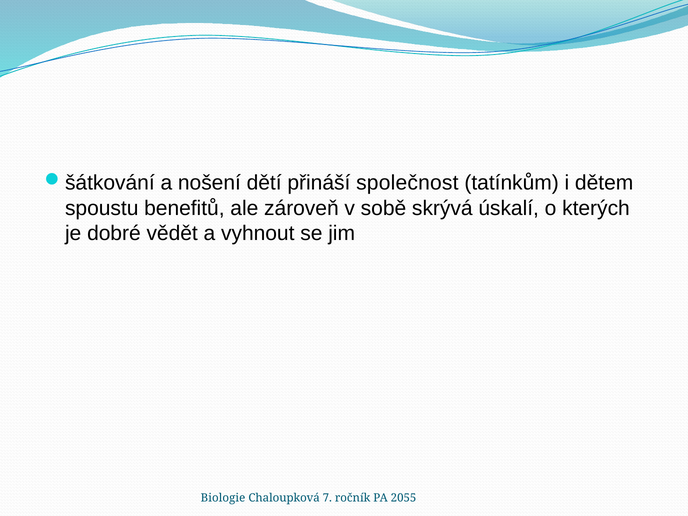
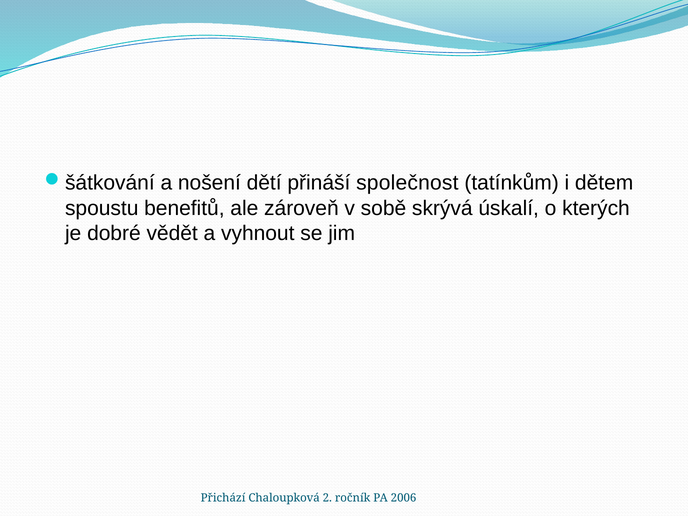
Biologie: Biologie -> Přichází
7: 7 -> 2
2055: 2055 -> 2006
